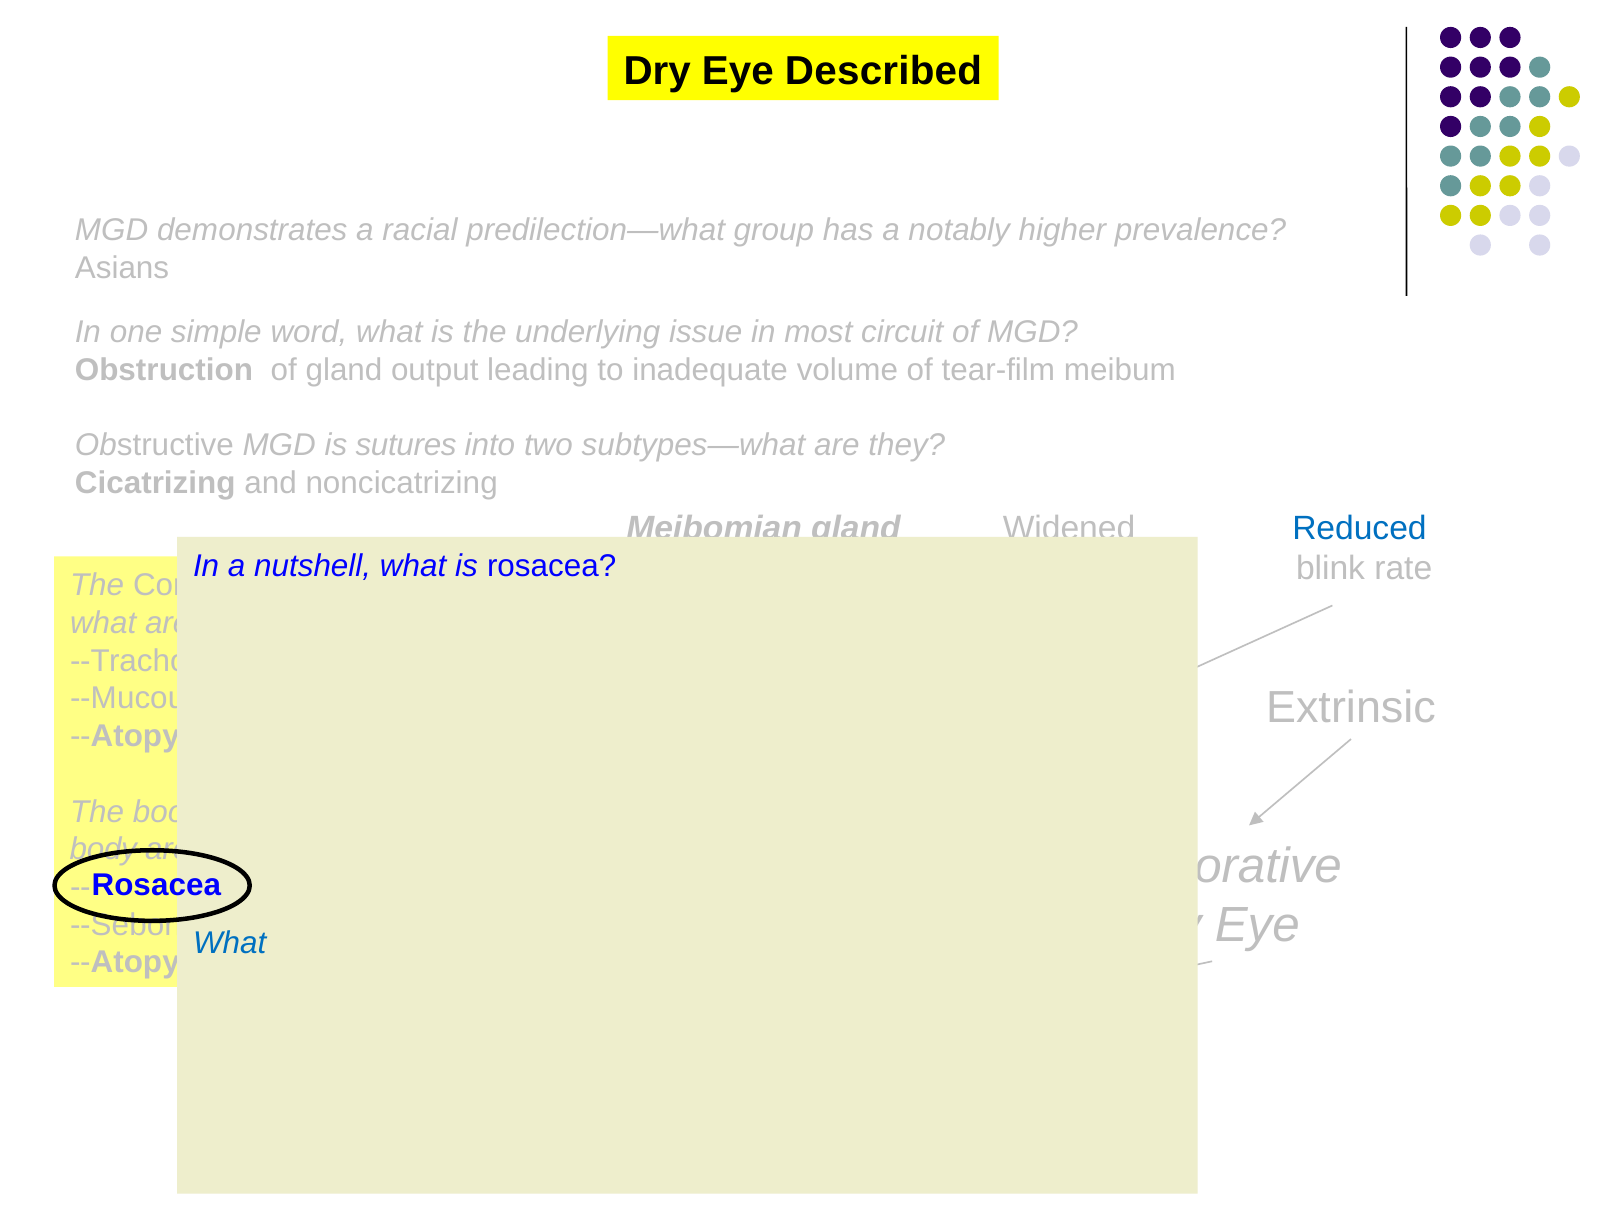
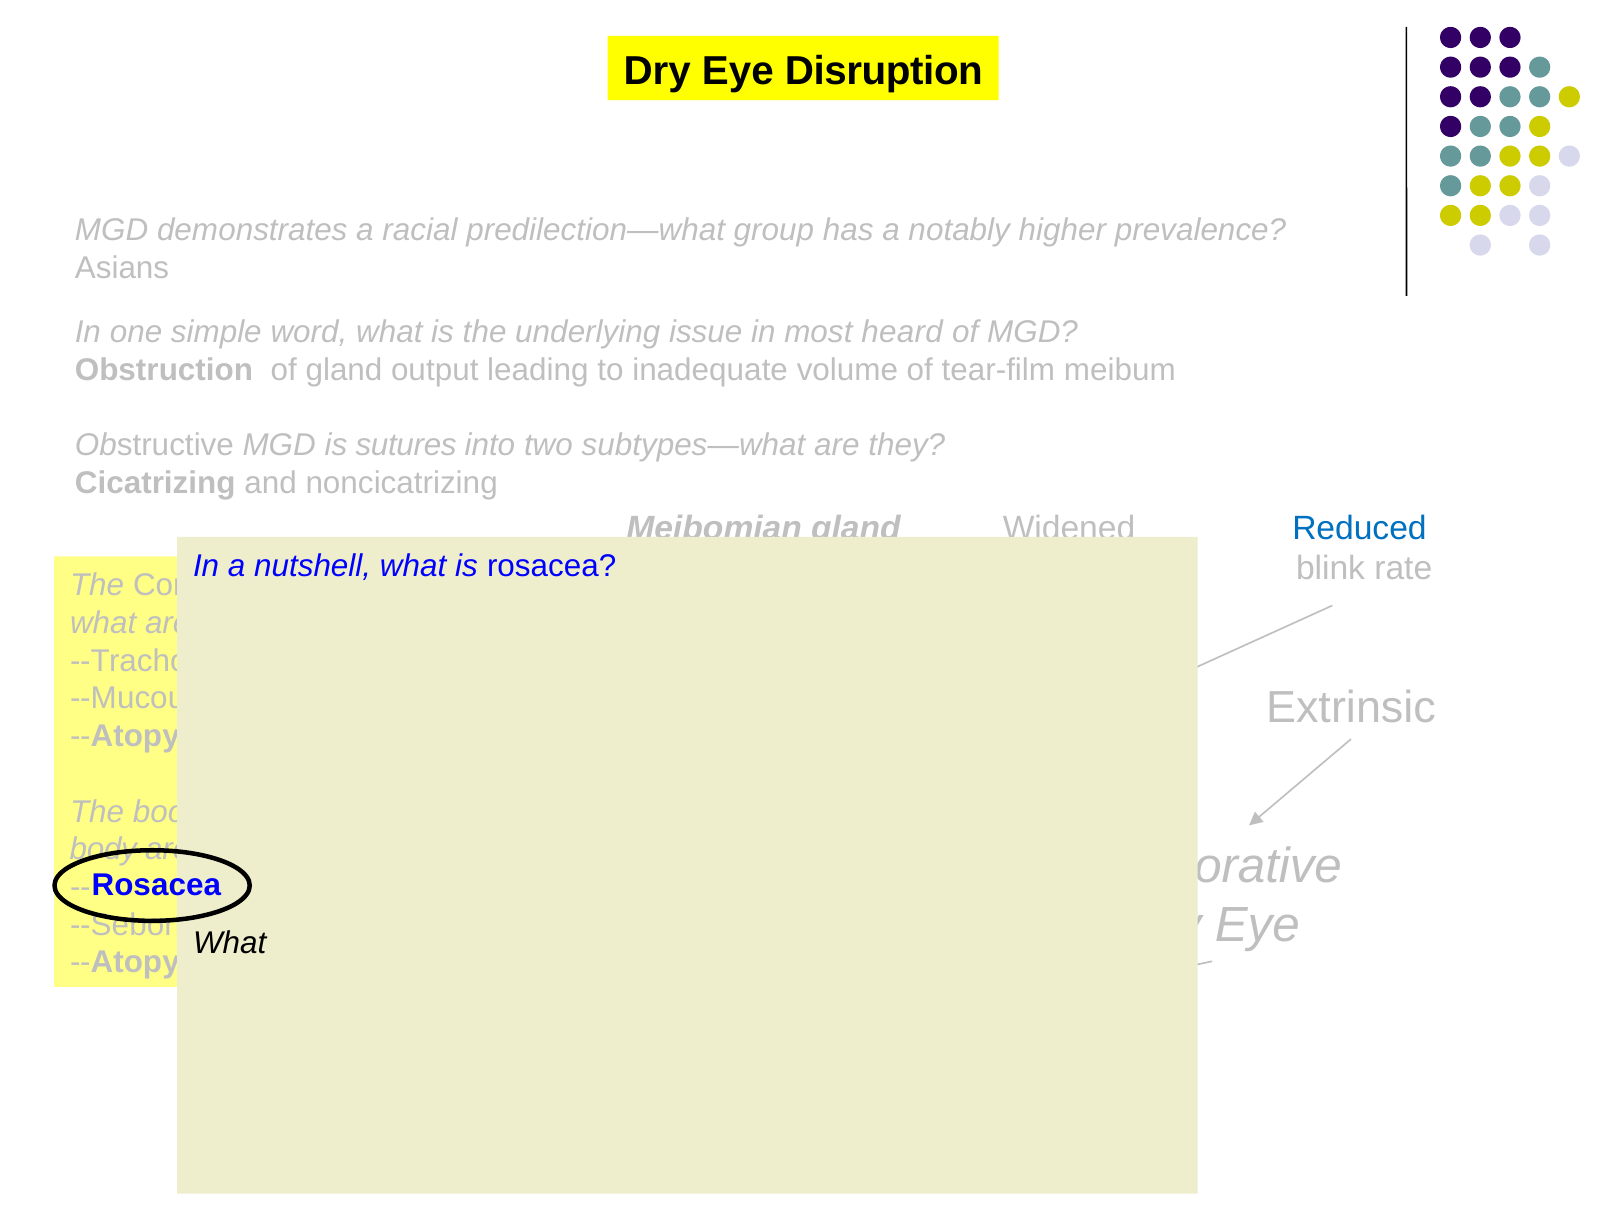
Described: Described -> Disruption
circuit: circuit -> heard
What at (230, 943) colour: blue -> black
